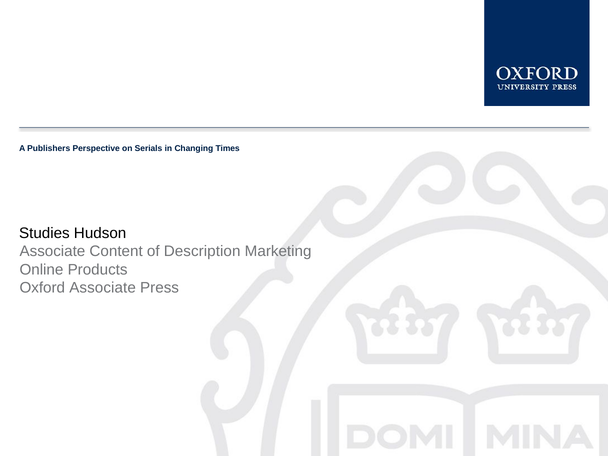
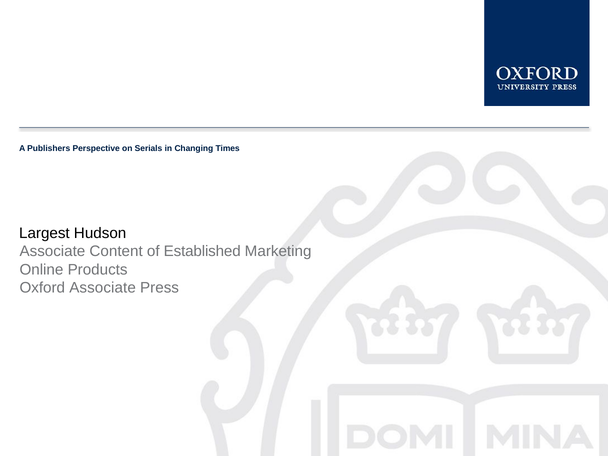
Studies: Studies -> Largest
Description: Description -> Established
